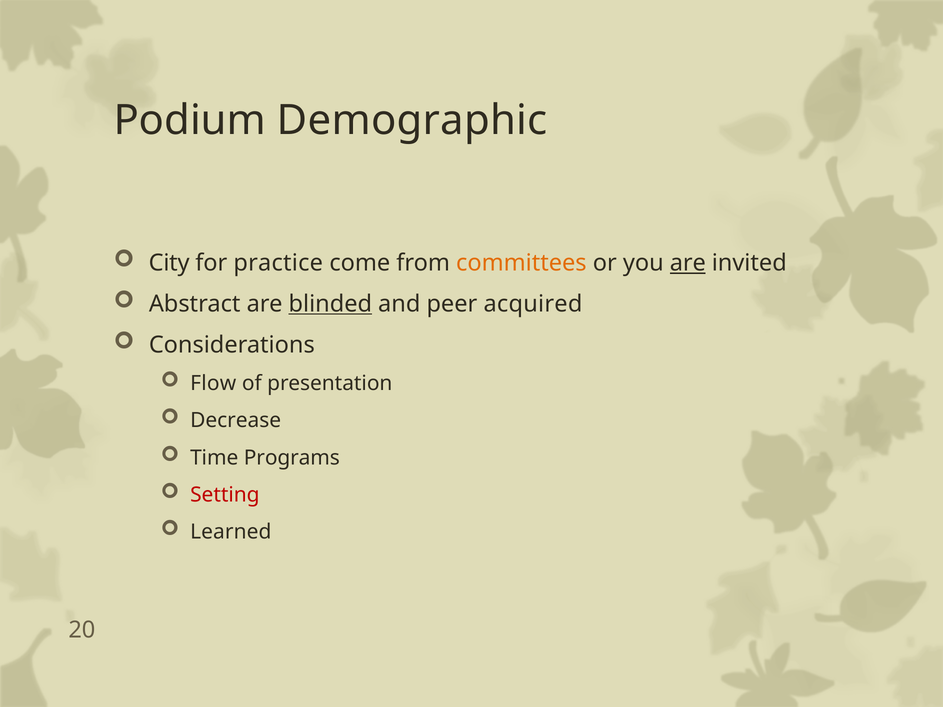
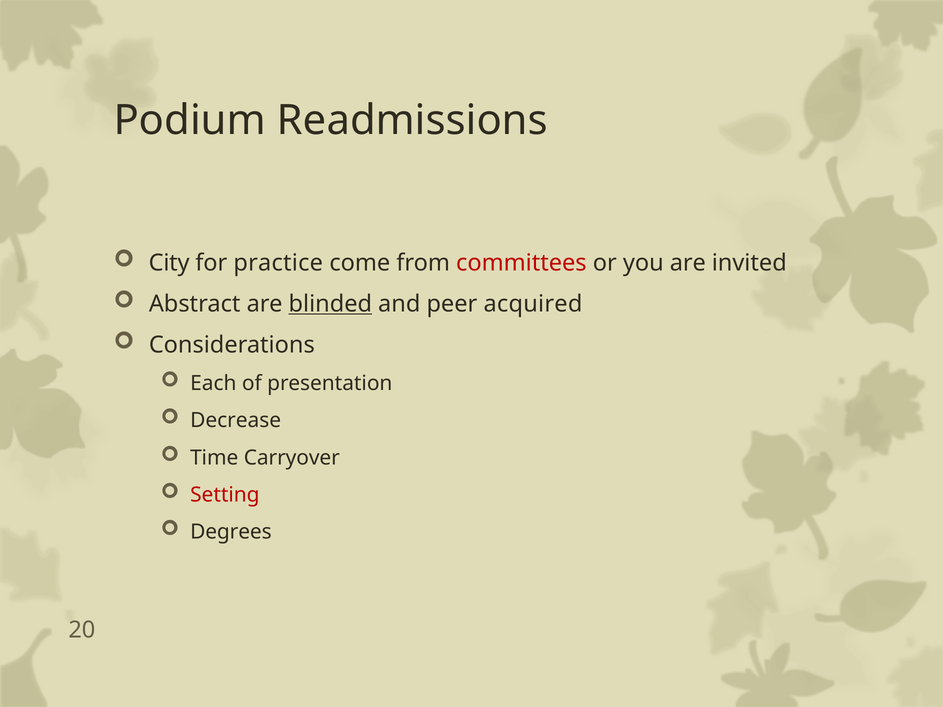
Demographic: Demographic -> Readmissions
committees colour: orange -> red
are at (688, 263) underline: present -> none
Flow: Flow -> Each
Programs: Programs -> Carryover
Learned: Learned -> Degrees
